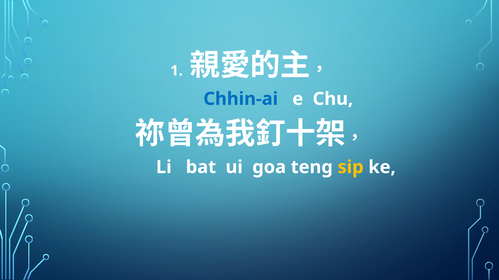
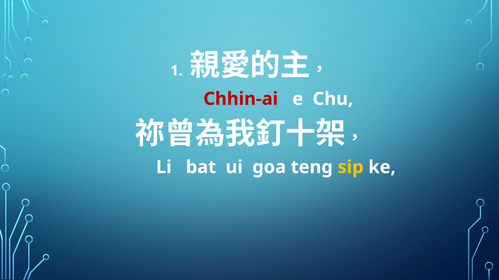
Chhin-ai colour: blue -> red
